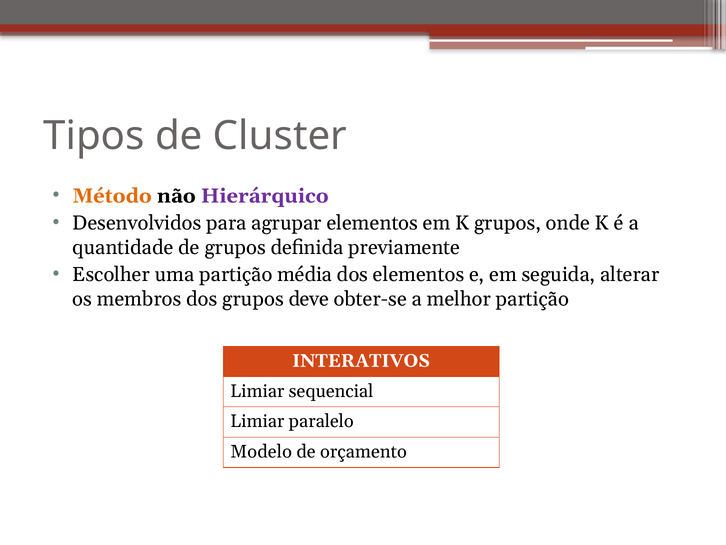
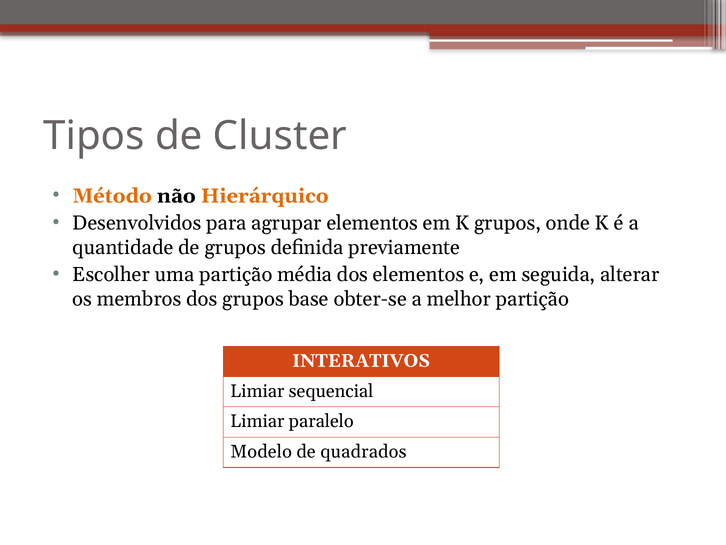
Hierárquico colour: purple -> orange
deve: deve -> base
orçamento: orçamento -> quadrados
